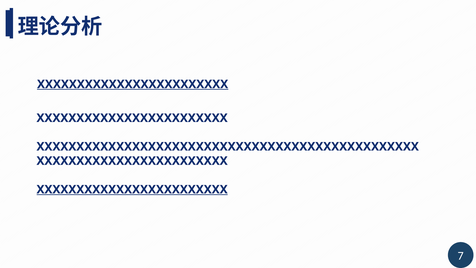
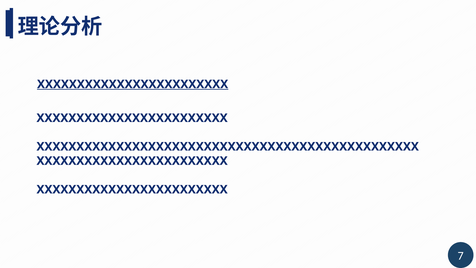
XXXXXXXXXXXXXXXXXXXXXXXX at (132, 189) underline: present -> none
